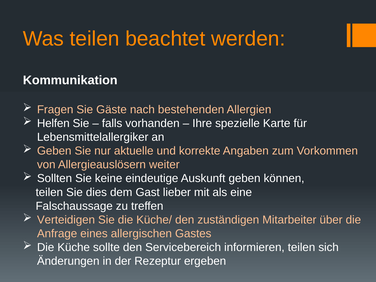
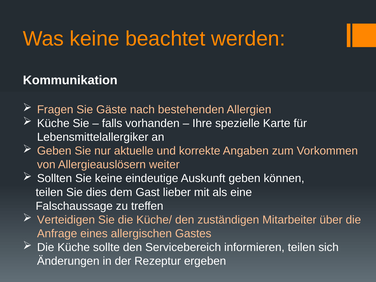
Was teilen: teilen -> keine
Helfen at (53, 123): Helfen -> Küche
